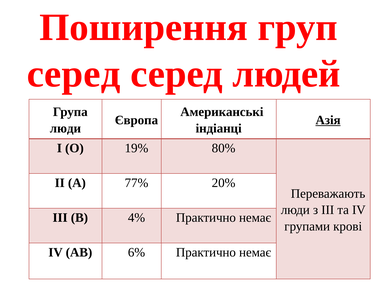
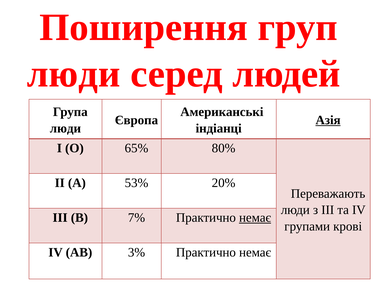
серед at (74, 74): серед -> люди
19%: 19% -> 65%
77%: 77% -> 53%
4%: 4% -> 7%
немає at (255, 218) underline: none -> present
6%: 6% -> 3%
